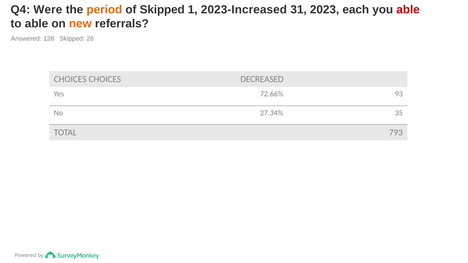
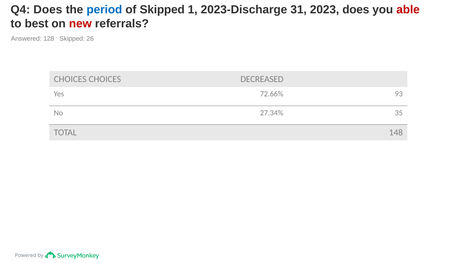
Q4 Were: Were -> Does
period colour: orange -> blue
2023-Increased: 2023-Increased -> 2023-Discharge
2023 each: each -> does
to able: able -> best
new colour: orange -> red
793: 793 -> 148
